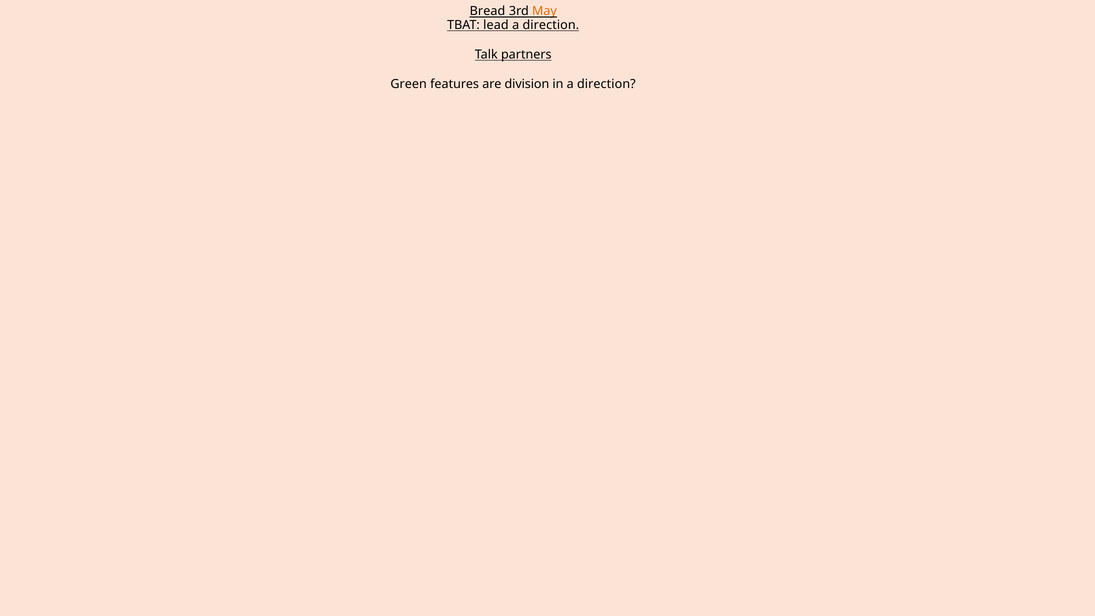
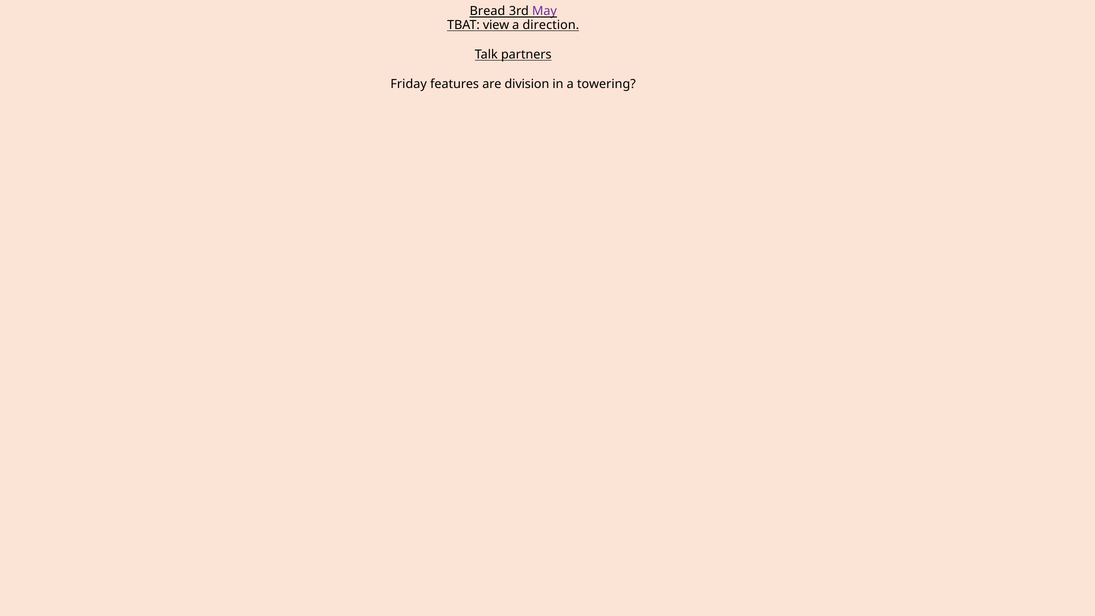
May colour: orange -> purple
lead: lead -> view
Green: Green -> Friday
in a direction: direction -> towering
